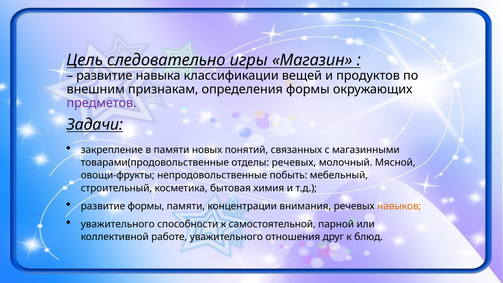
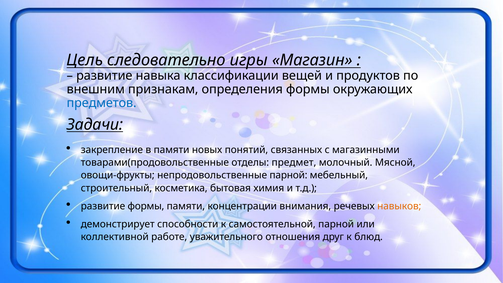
предметов colour: purple -> blue
отделы речевых: речевых -> предмет
непродовольственные побыть: побыть -> парной
уважительного at (118, 224): уважительного -> демонстрирует
